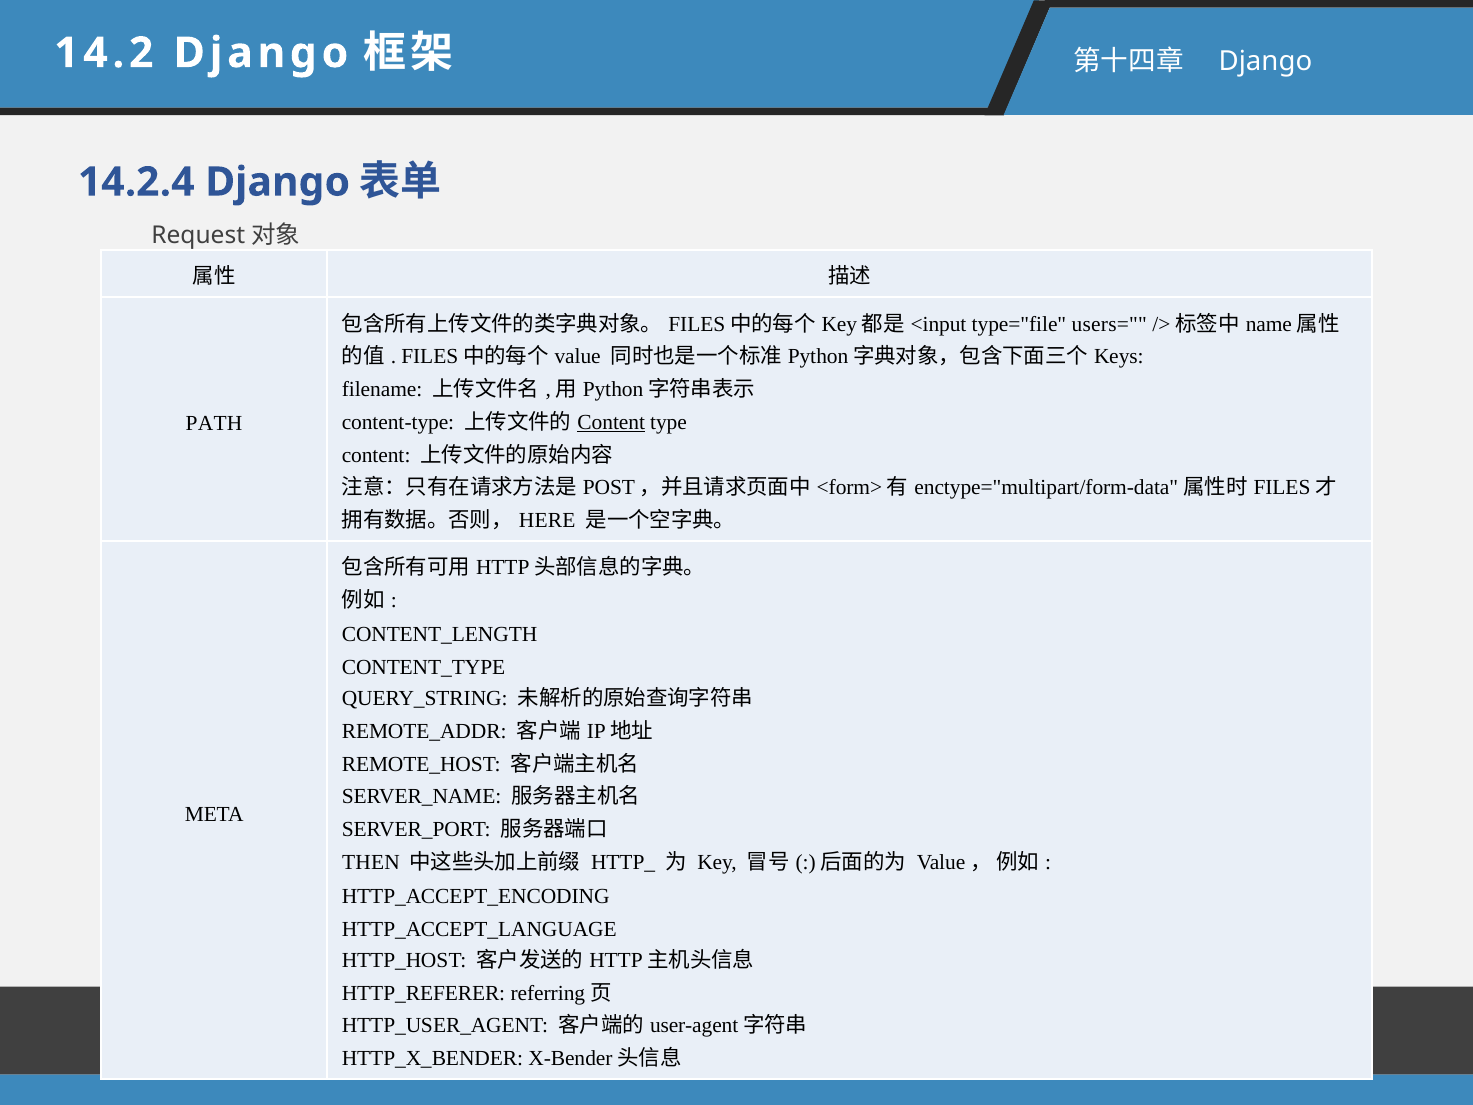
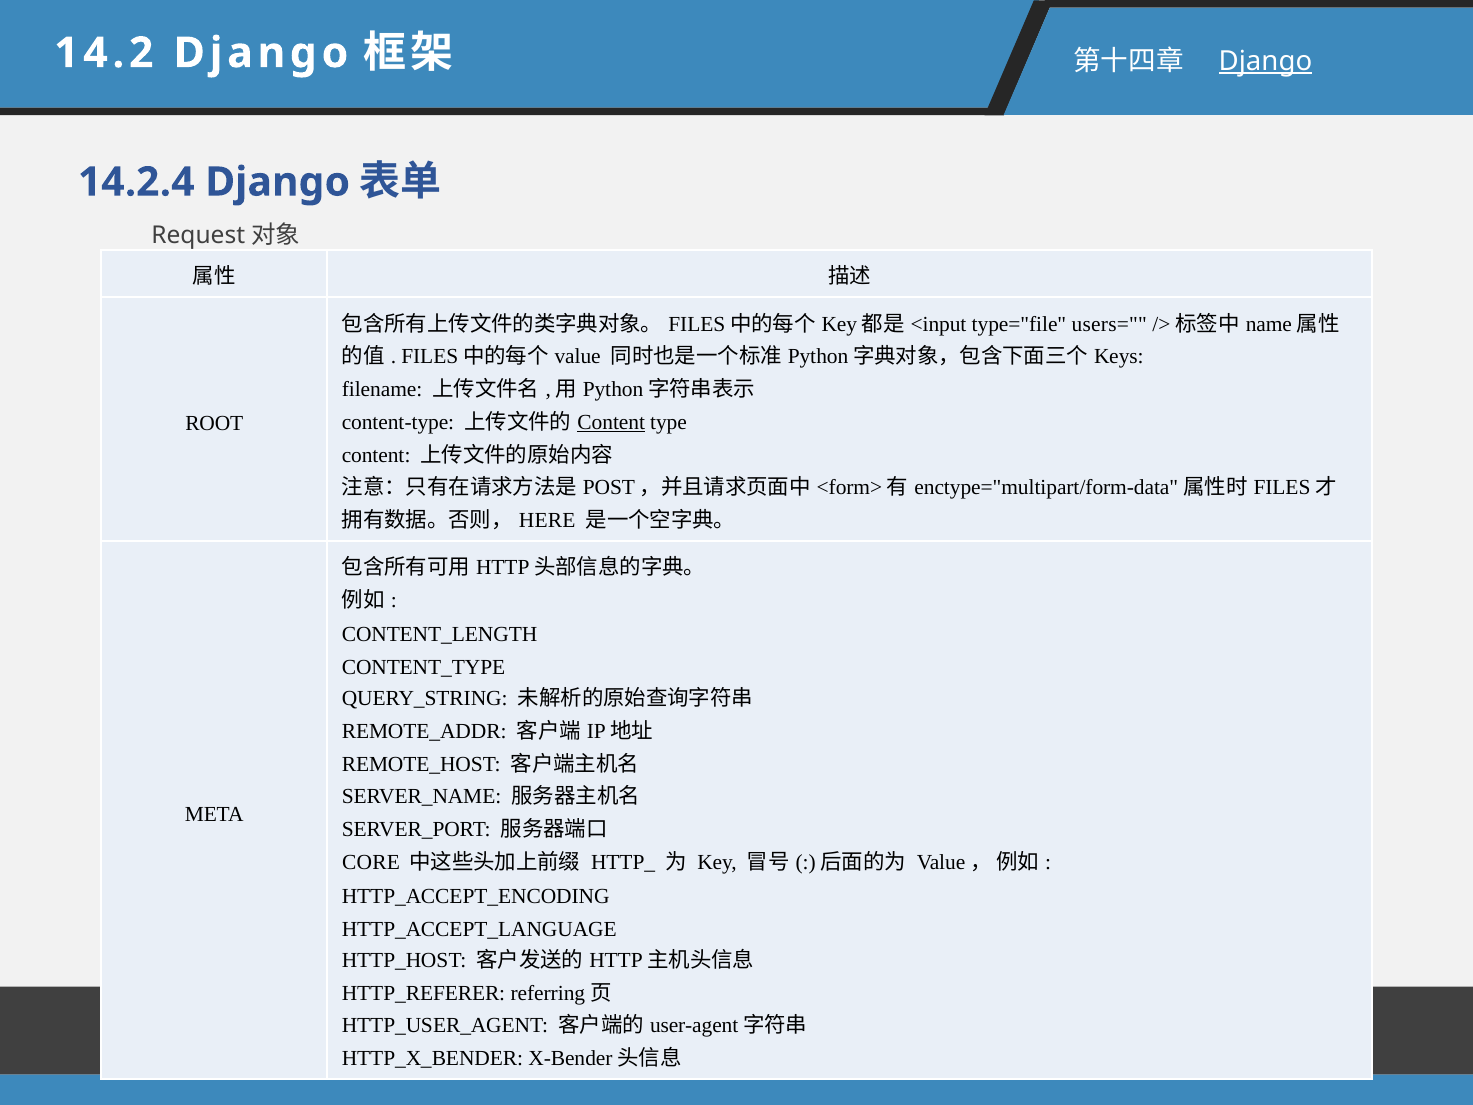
Django at (1265, 61) underline: none -> present
PATH: PATH -> ROOT
THEN: THEN -> CORE
